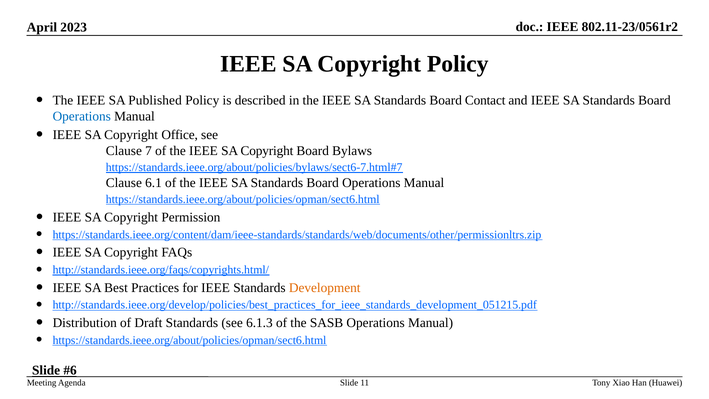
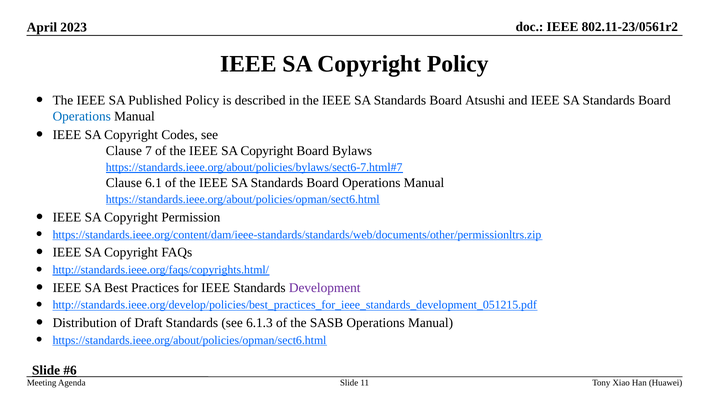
Contact: Contact -> Atsushi
Office: Office -> Codes
Development colour: orange -> purple
